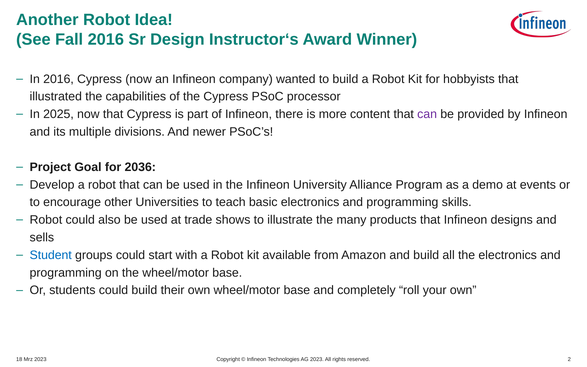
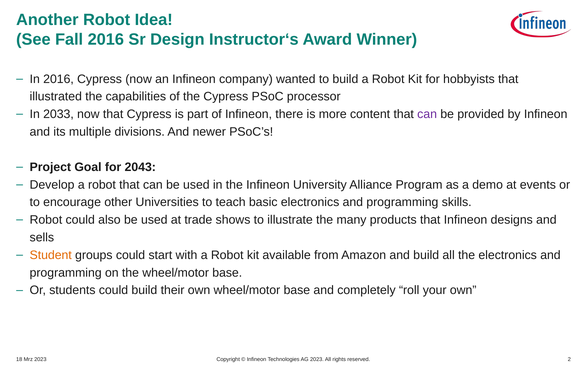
2025: 2025 -> 2033
2036: 2036 -> 2043
Student colour: blue -> orange
